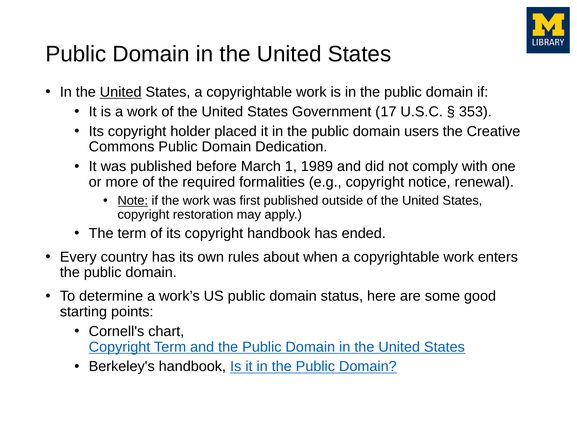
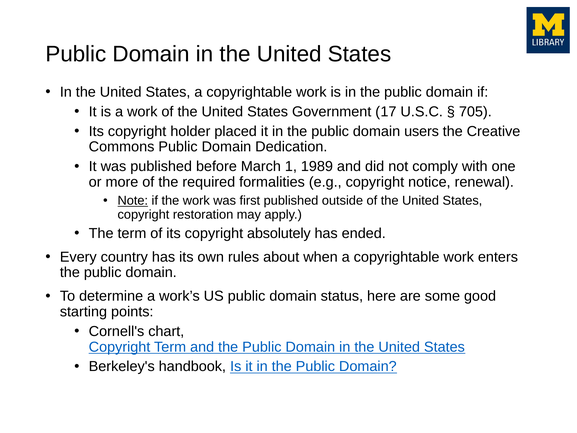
United at (121, 92) underline: present -> none
353: 353 -> 705
copyright handbook: handbook -> absolutely
